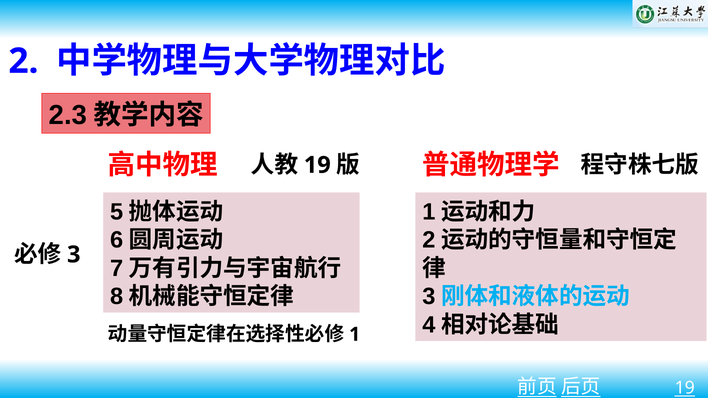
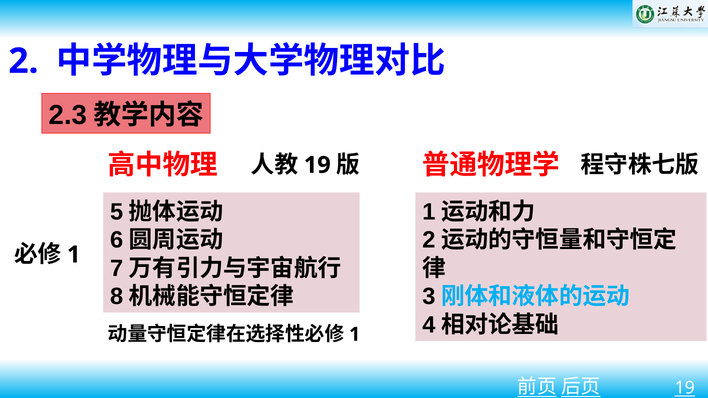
3 at (74, 255): 3 -> 1
